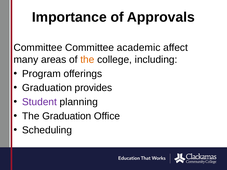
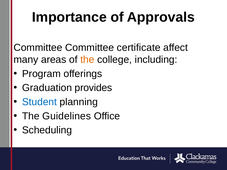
academic: academic -> certificate
Student colour: purple -> blue
The Graduation: Graduation -> Guidelines
